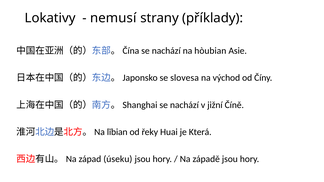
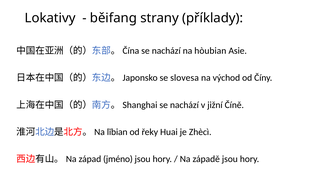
nemusí: nemusí -> běifang
Která: Která -> Zhècì
úseku: úseku -> jméno
